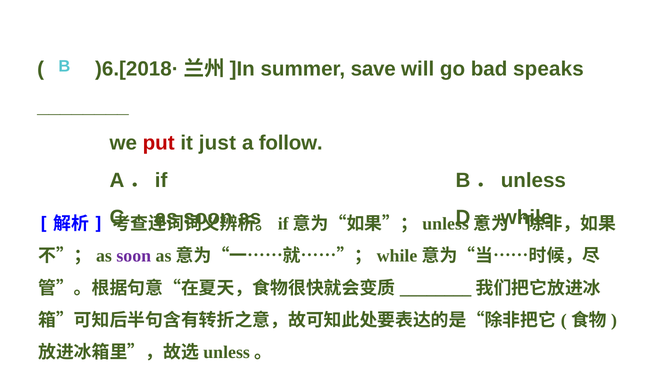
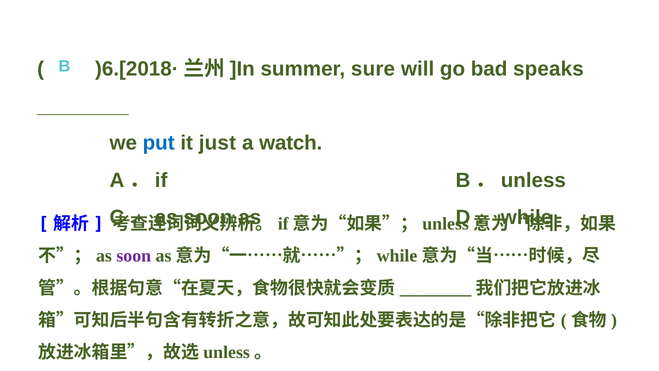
save: save -> sure
put colour: red -> blue
follow: follow -> watch
